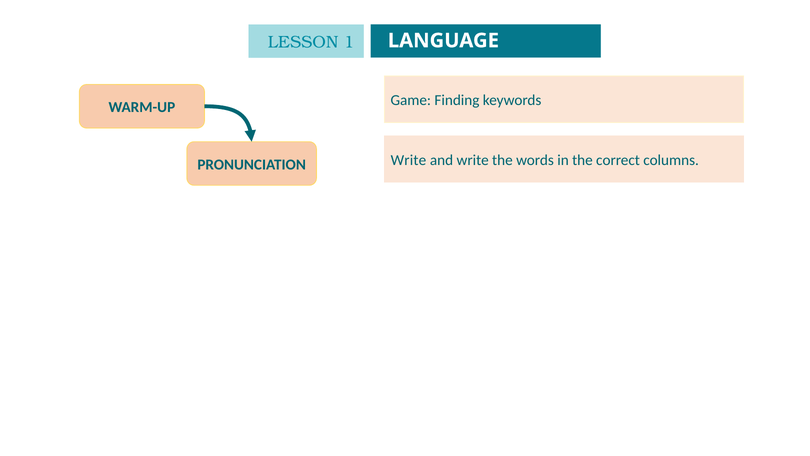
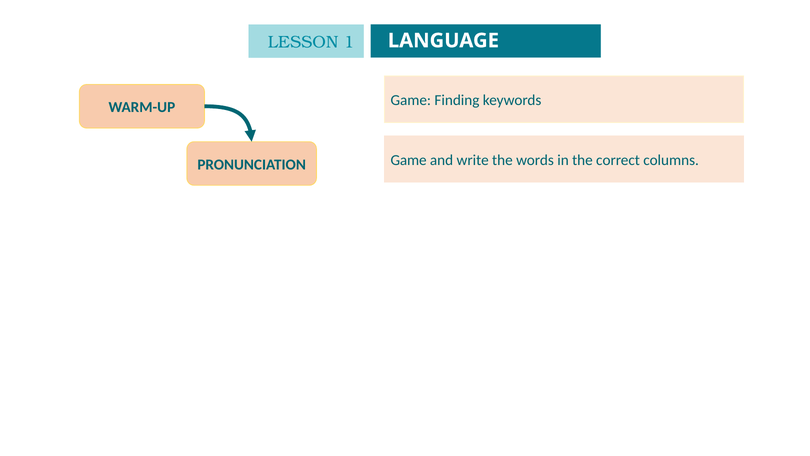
Write at (408, 160): Write -> Game
